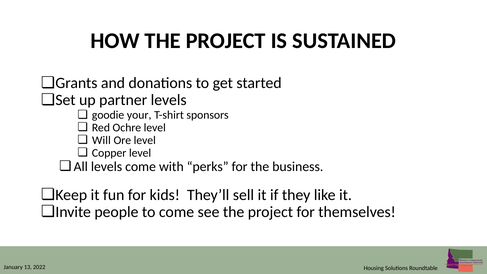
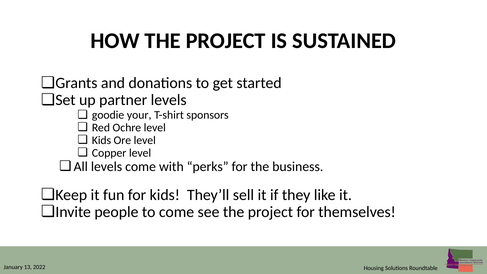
Will at (101, 140): Will -> Kids
